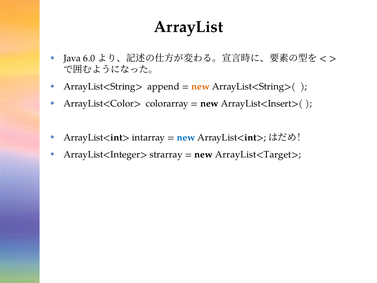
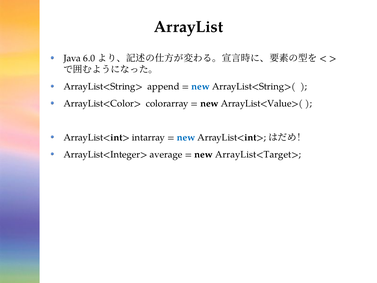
new at (201, 87) colour: orange -> blue
ArrayList<Insert>(: ArrayList<Insert>( -> ArrayList<Value>(
strarray: strarray -> average
